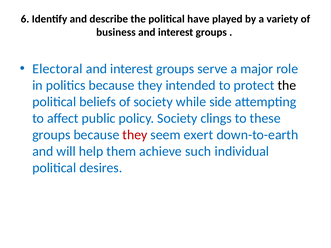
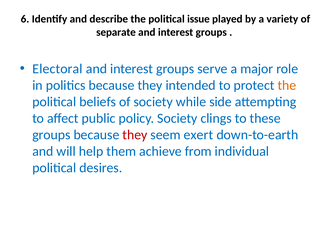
have: have -> issue
business: business -> separate
the at (287, 85) colour: black -> orange
such: such -> from
